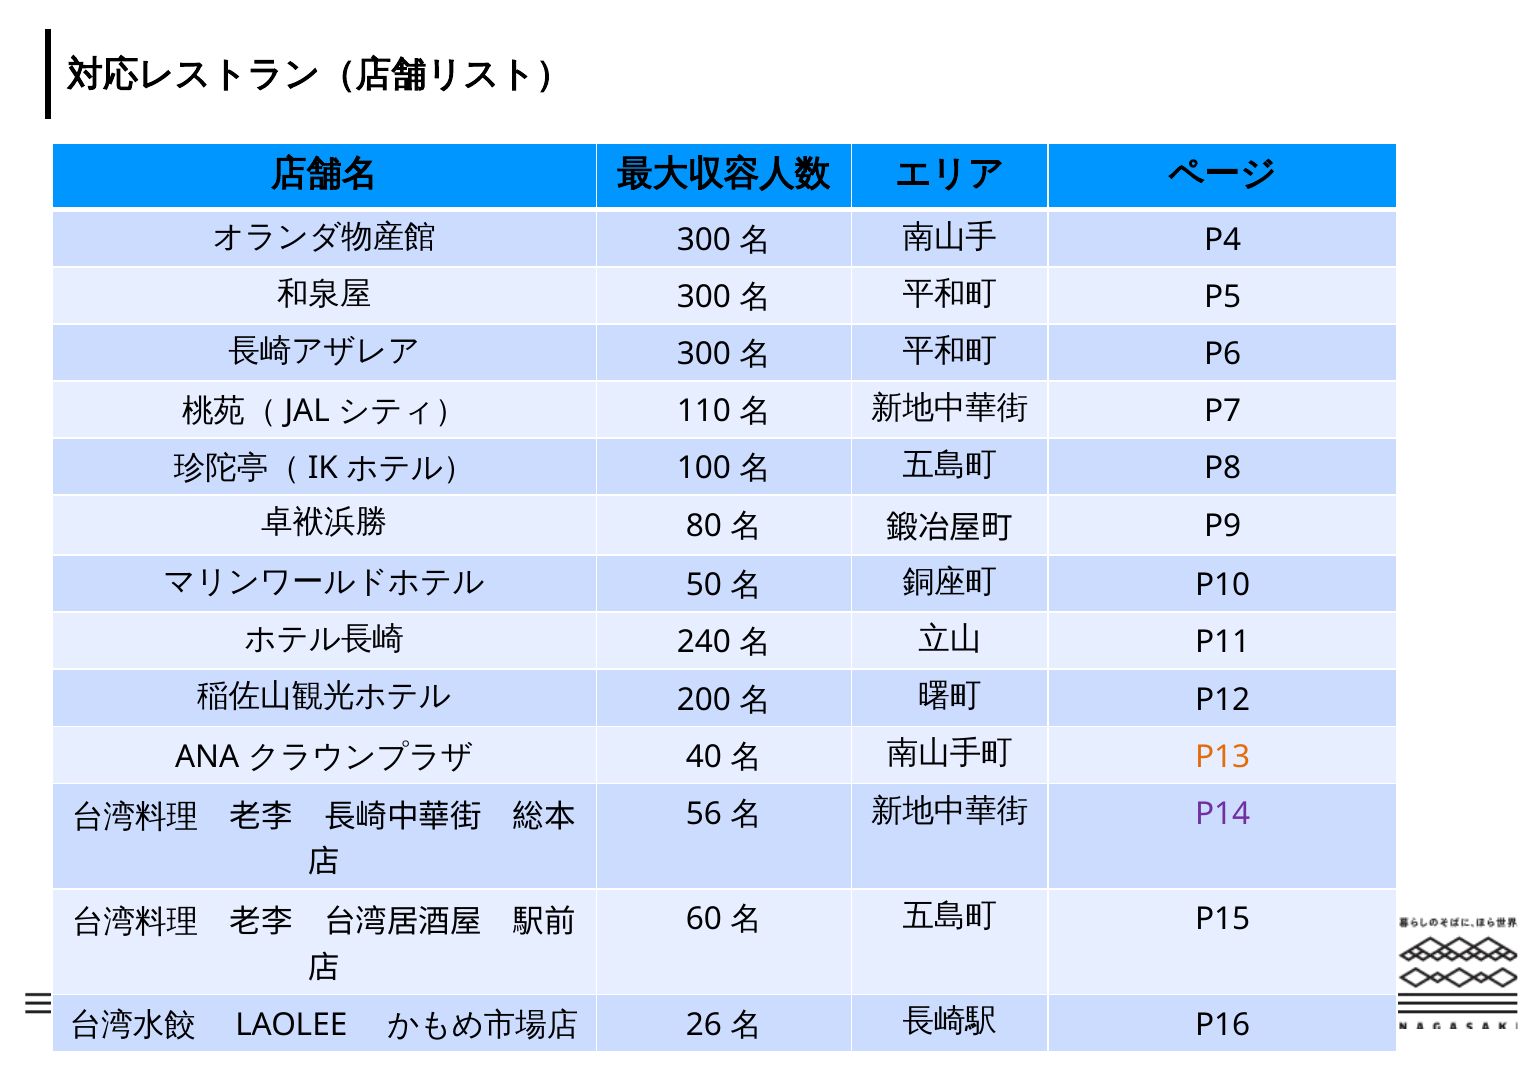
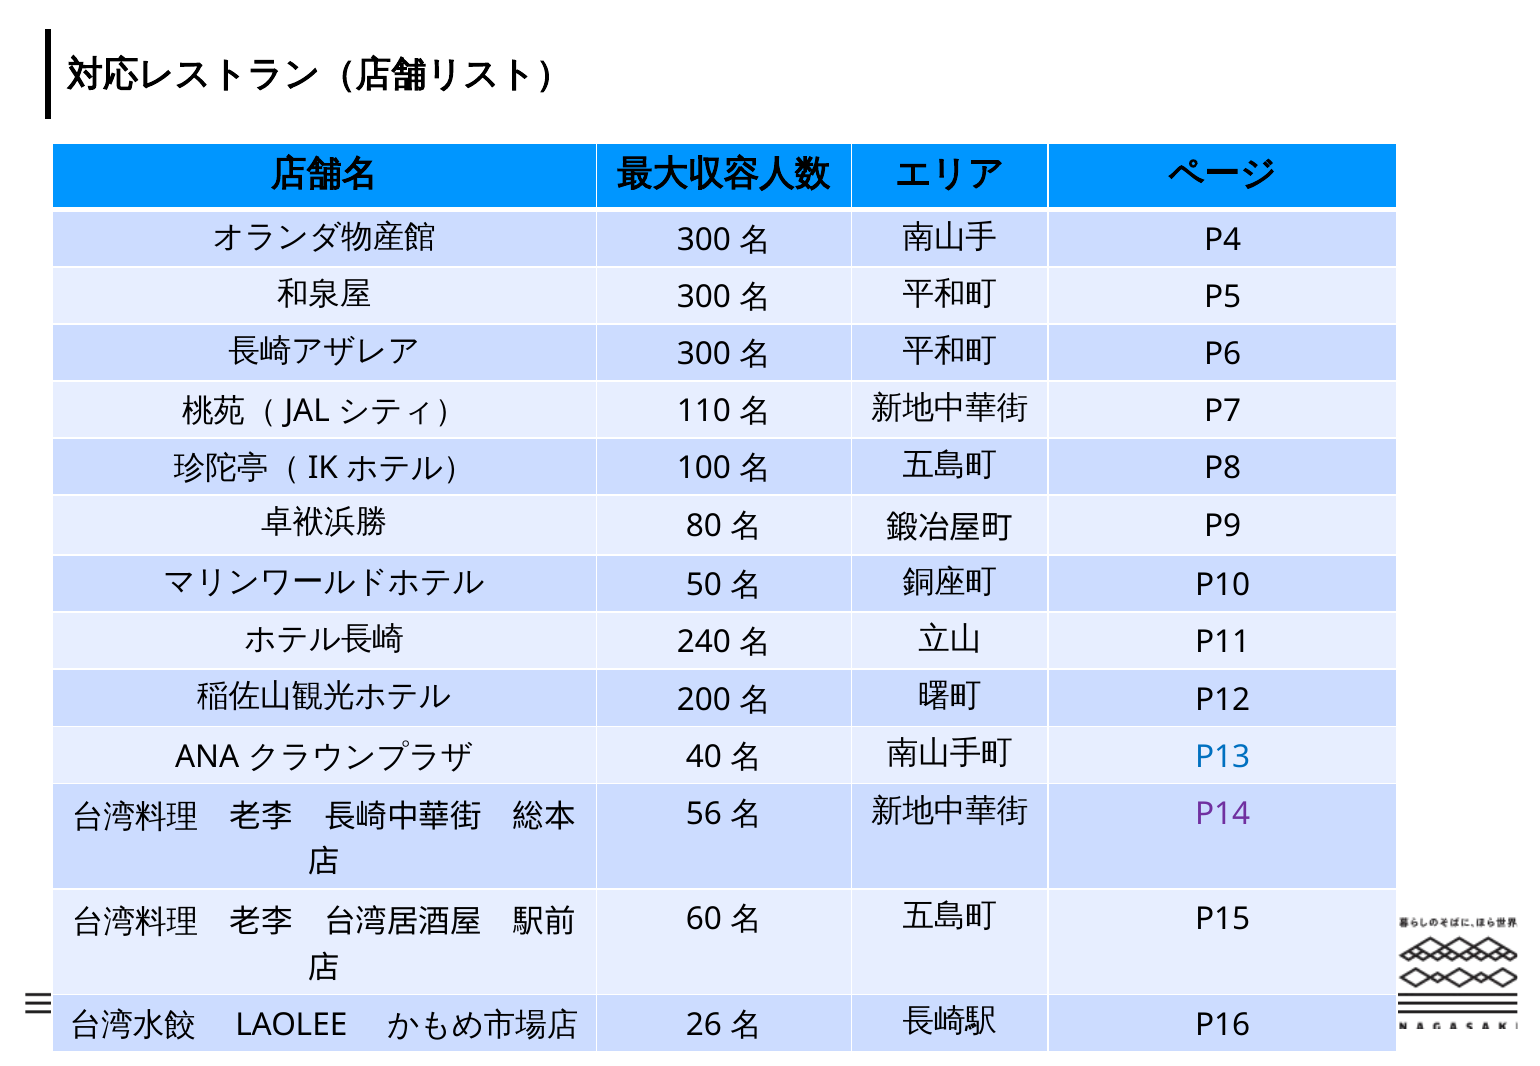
P13 colour: orange -> blue
